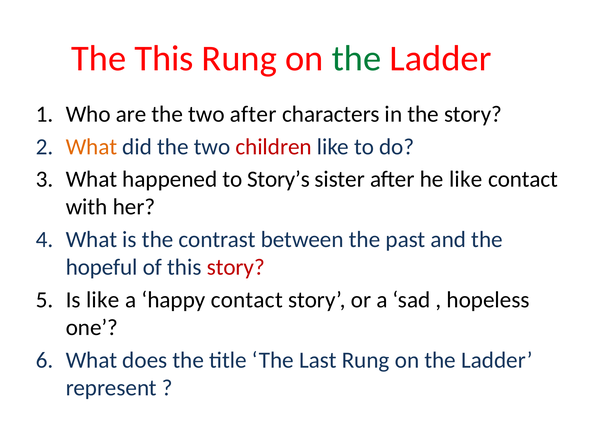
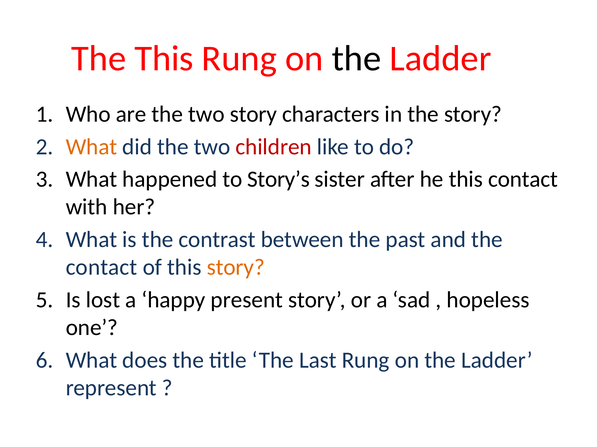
the at (356, 59) colour: green -> black
two after: after -> story
he like: like -> this
hopeful at (102, 268): hopeful -> contact
story at (236, 268) colour: red -> orange
Is like: like -> lost
happy contact: contact -> present
